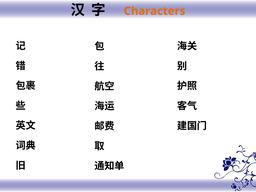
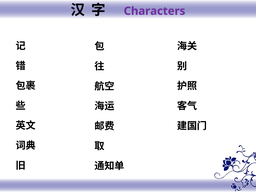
Characters colour: orange -> purple
